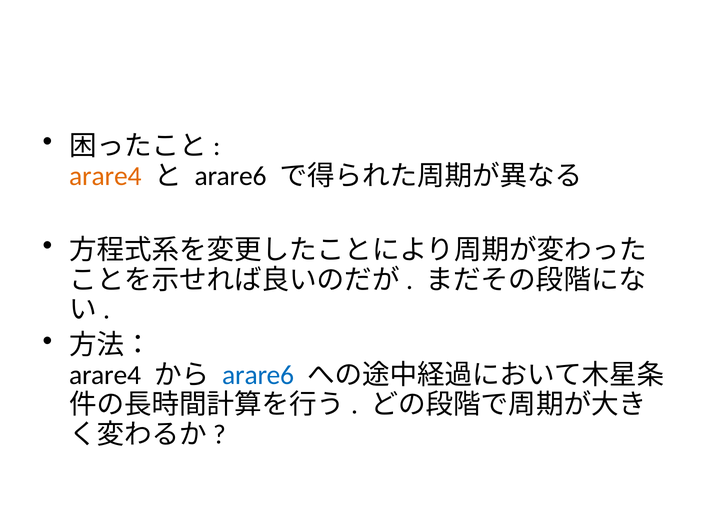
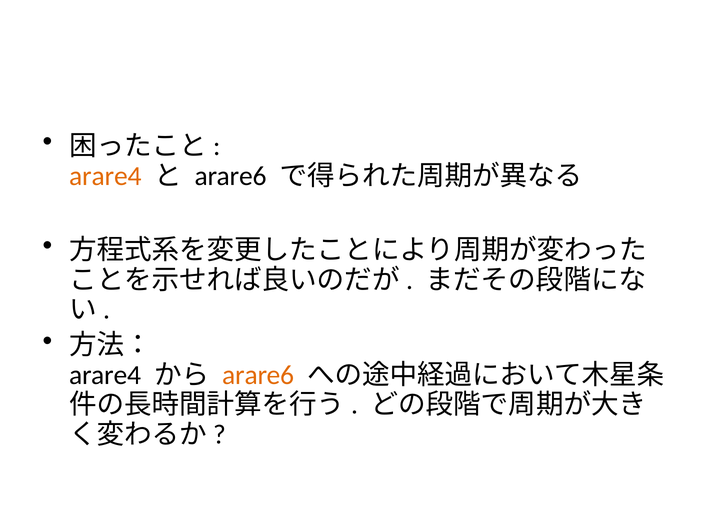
arare6 at (258, 375) colour: blue -> orange
